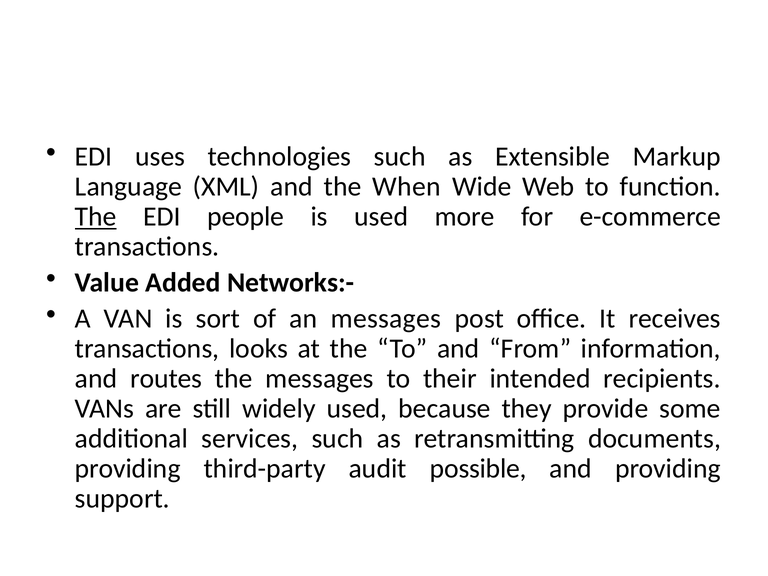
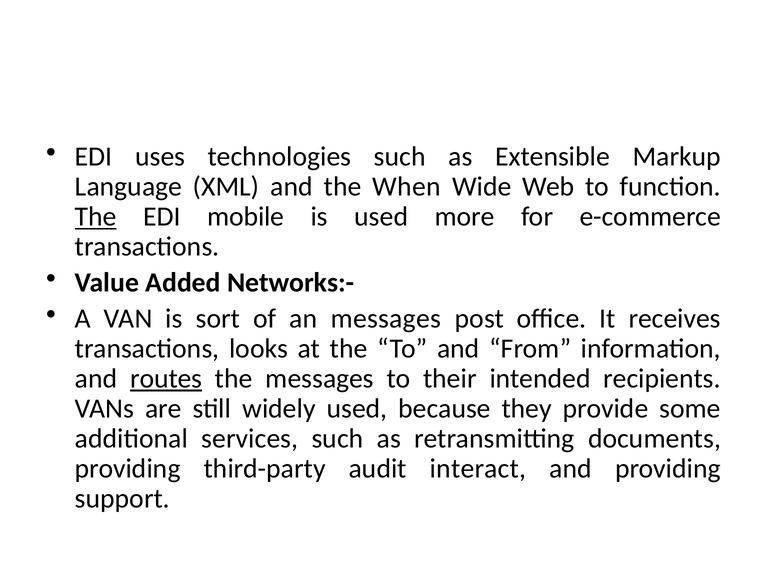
people: people -> mobile
routes underline: none -> present
possible: possible -> interact
